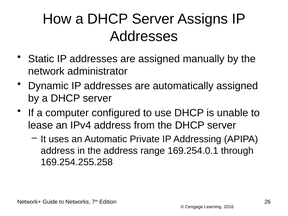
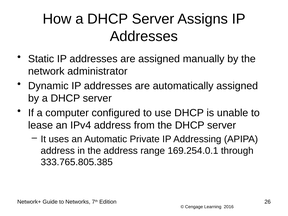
169.254.255.258: 169.254.255.258 -> 333.765.805.385
